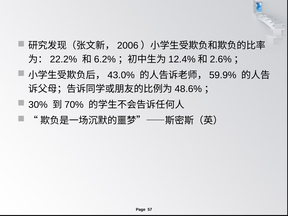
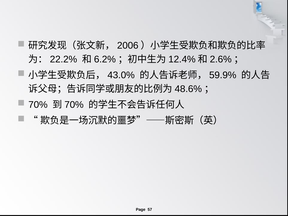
30%: 30% -> 70%
